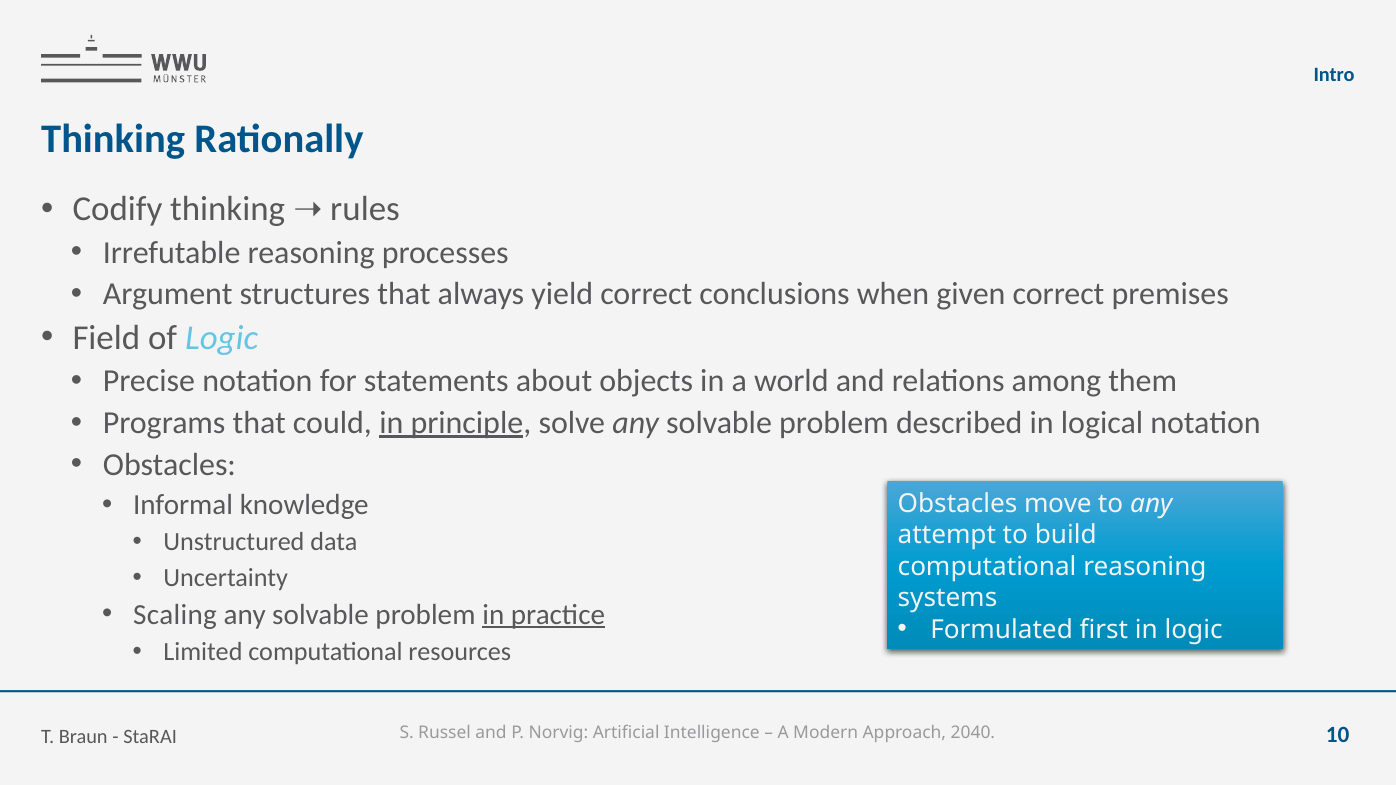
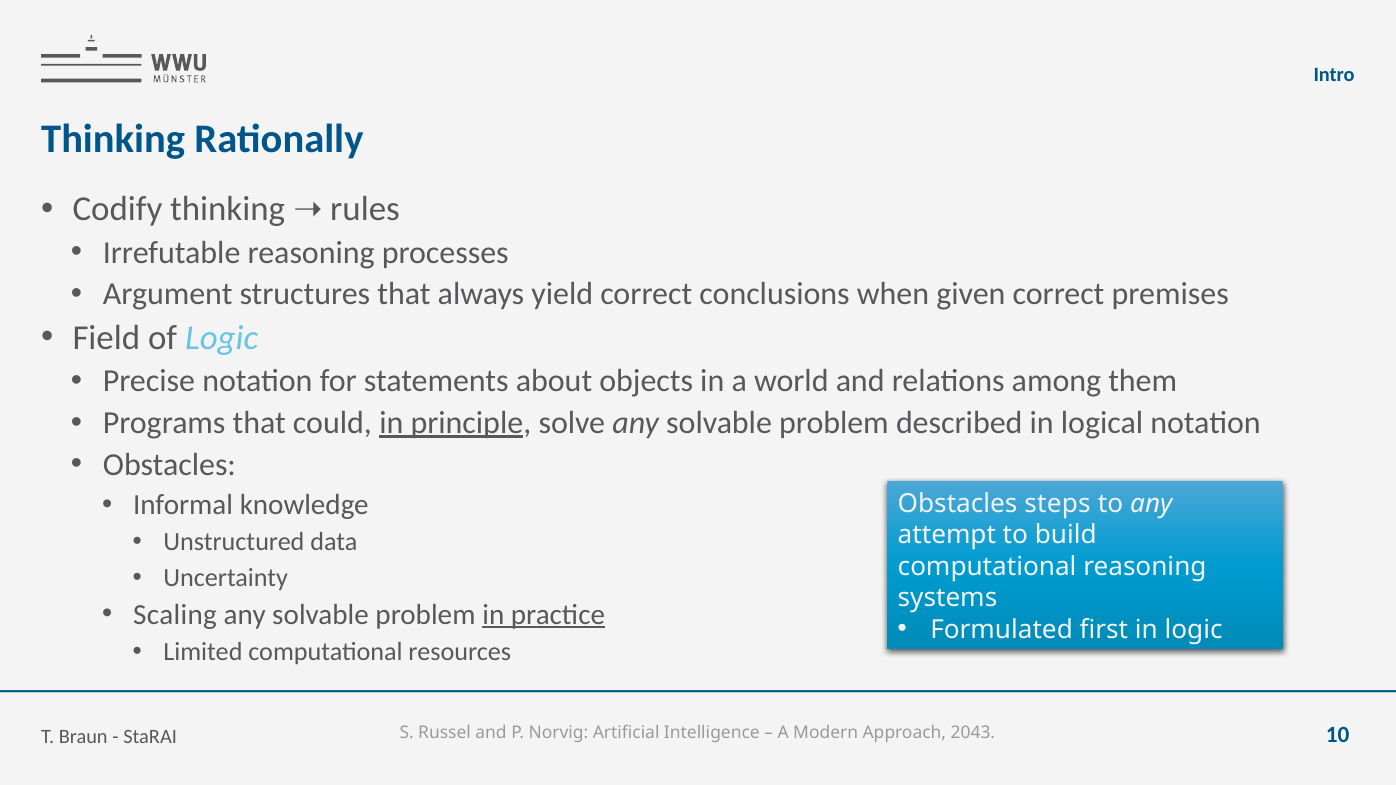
move: move -> steps
2040: 2040 -> 2043
